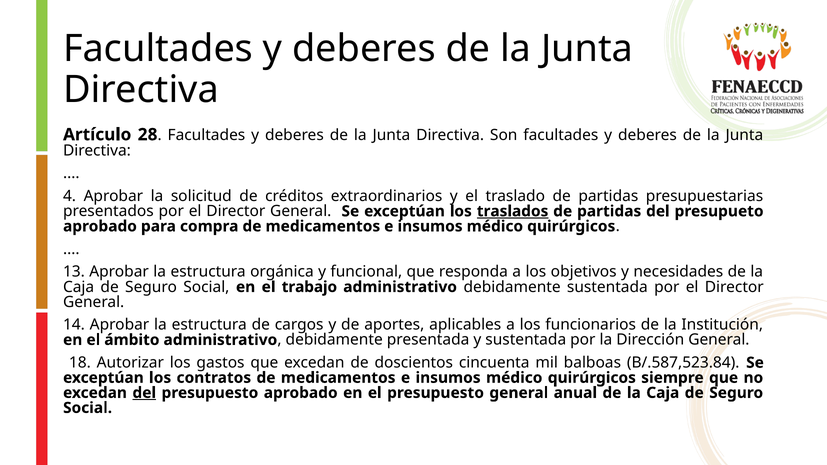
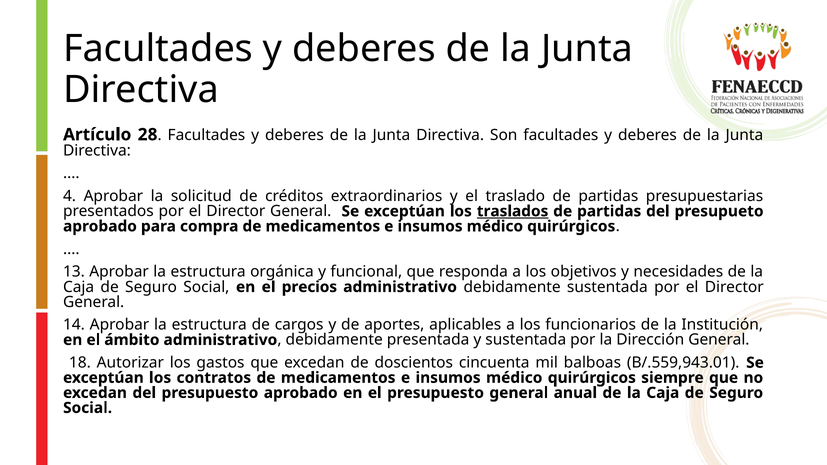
trabajo: trabajo -> precios
B/.587,523.84: B/.587,523.84 -> B/.559,943.01
del at (144, 393) underline: present -> none
